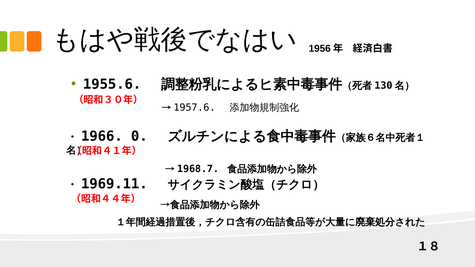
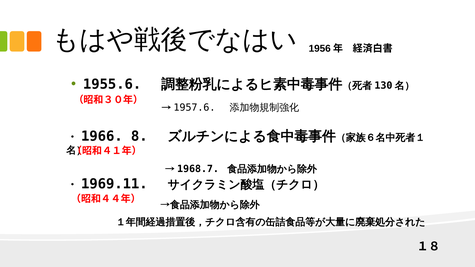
0: 0 -> 8
